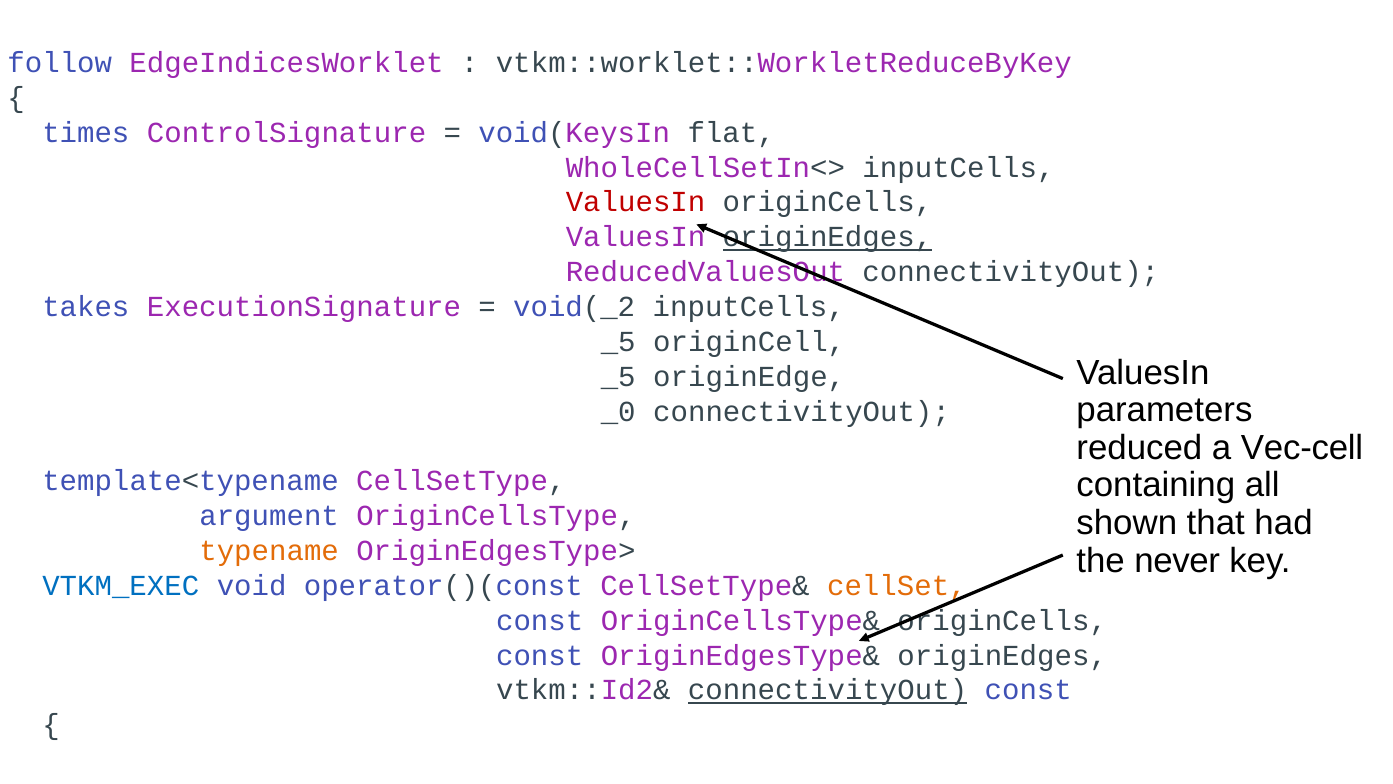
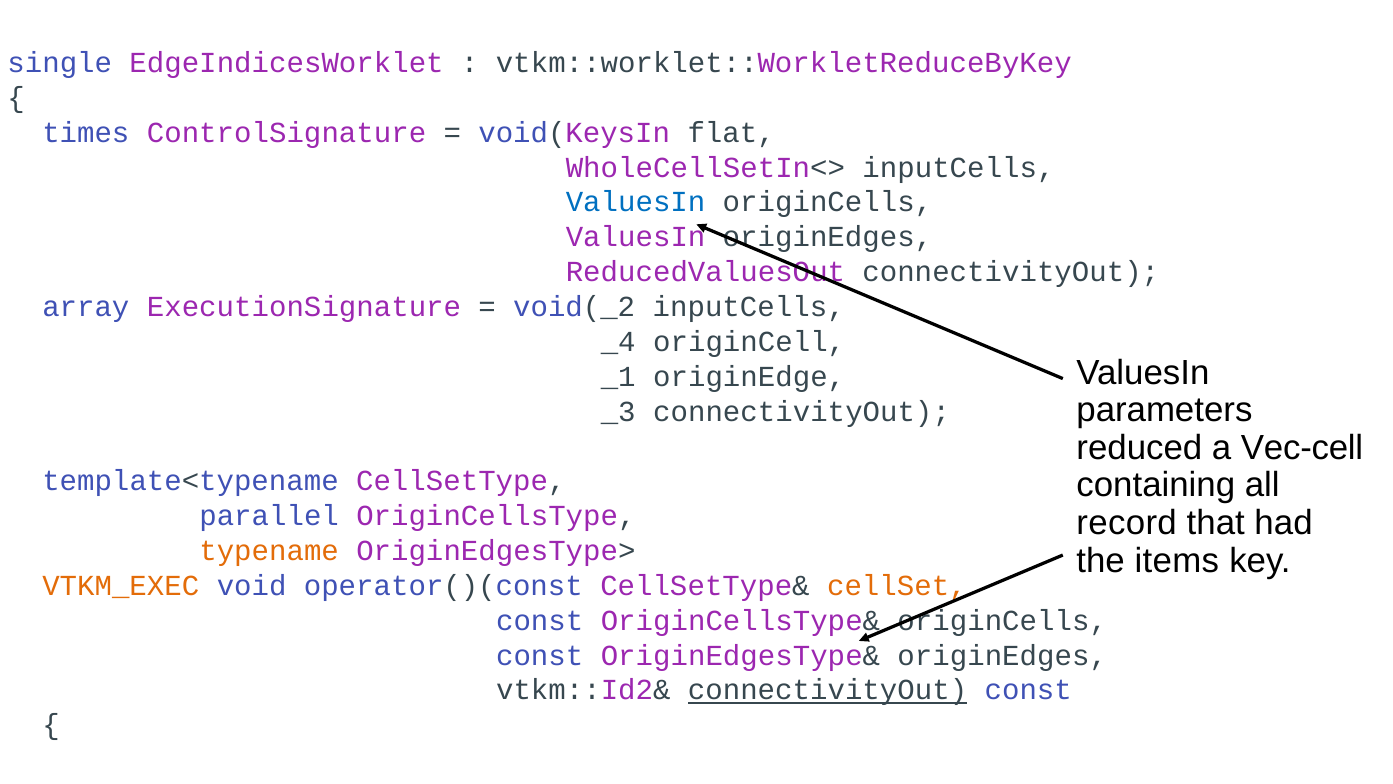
follow: follow -> single
ValuesIn at (636, 202) colour: red -> blue
originEdges at (827, 237) underline: present -> none
takes: takes -> array
_5 at (618, 342): _5 -> _4
_5 at (618, 376): _5 -> _1
_0: _0 -> _3
argument: argument -> parallel
shown: shown -> record
never: never -> items
VTKM_EXEC colour: blue -> orange
